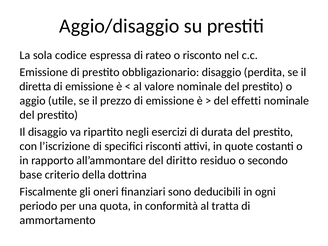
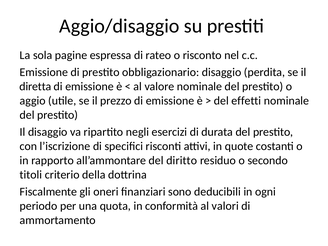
codice: codice -> pagine
base: base -> titoli
tratta: tratta -> valori
